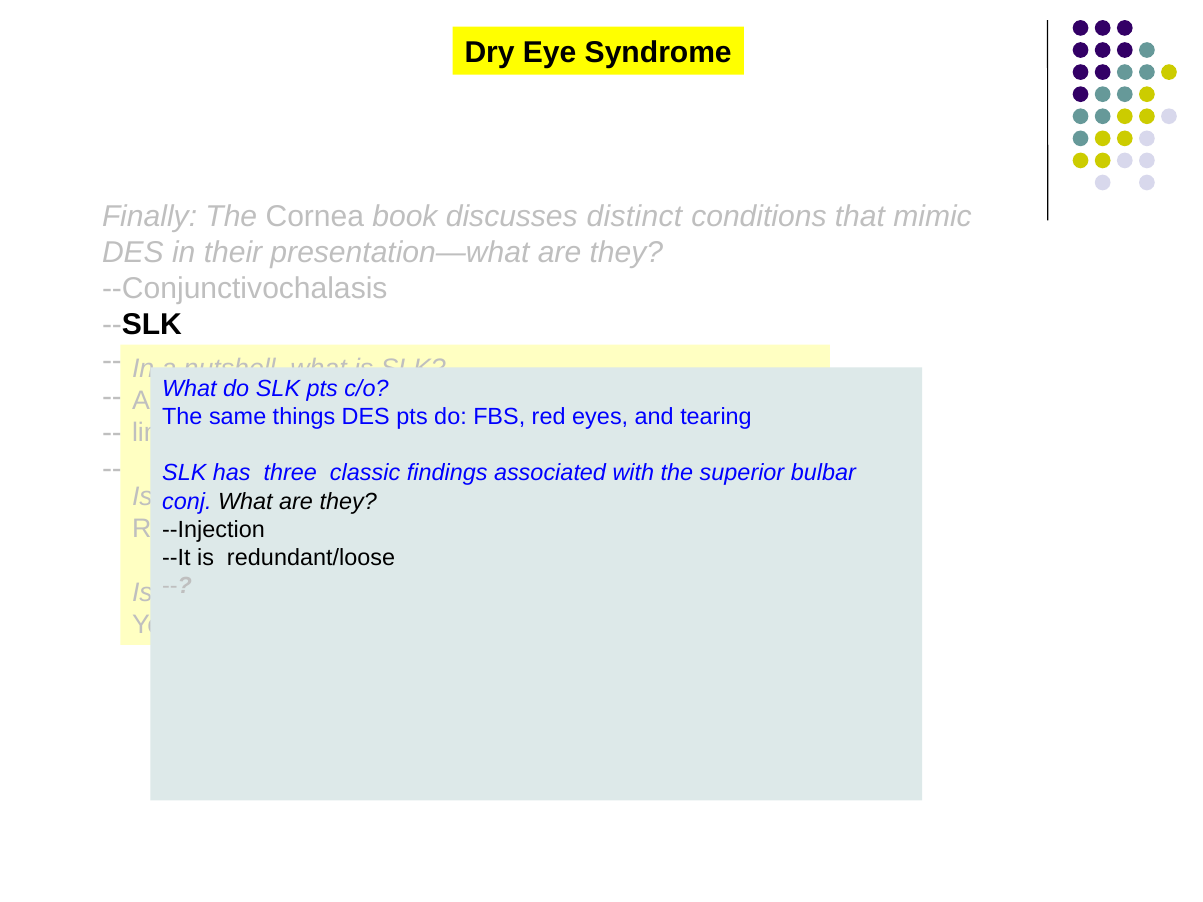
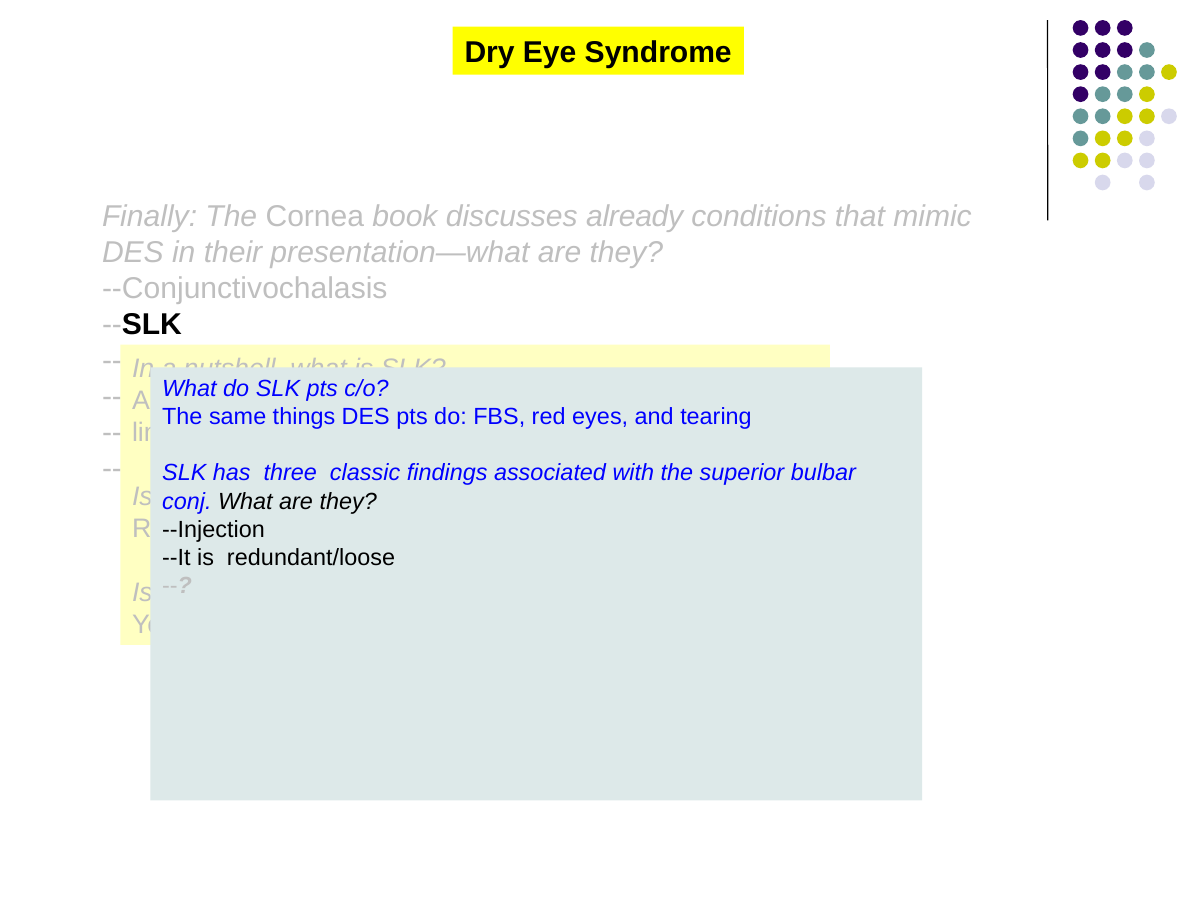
distinct: distinct -> already
